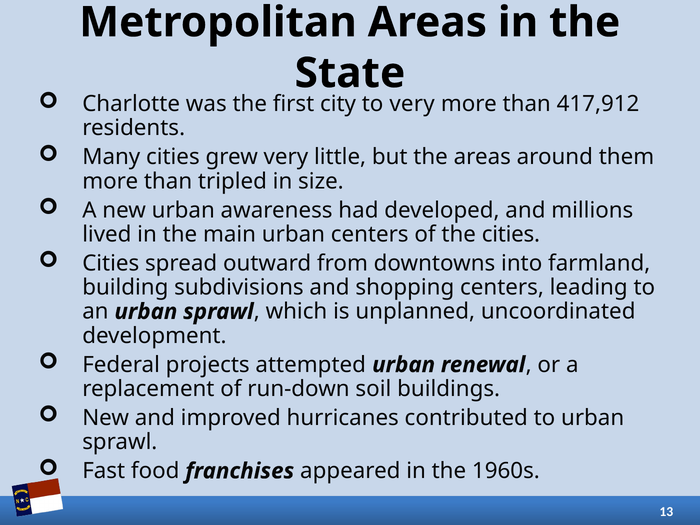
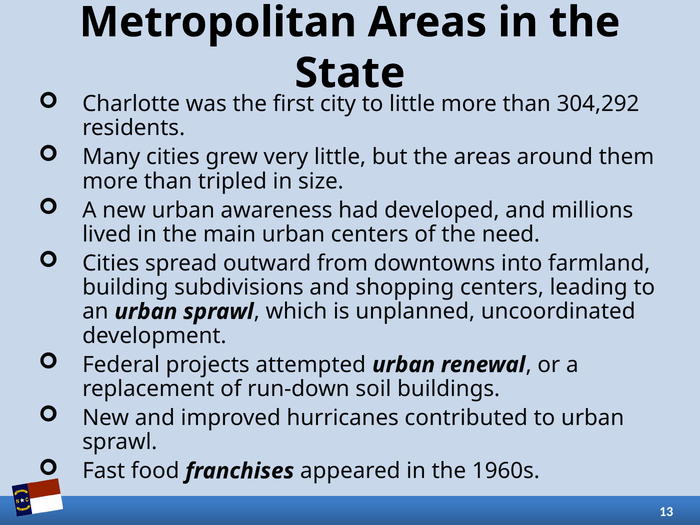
very at (412, 104): very -> little
417,912: 417,912 -> 304,292
the cities: cities -> need
